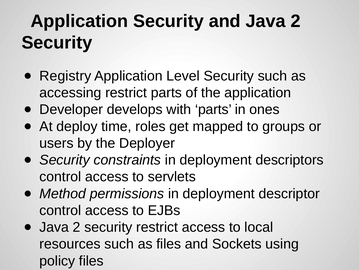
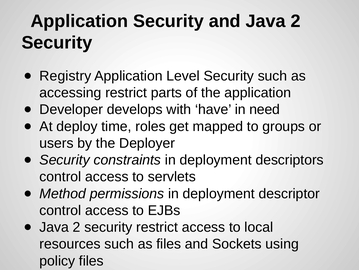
with parts: parts -> have
ones: ones -> need
